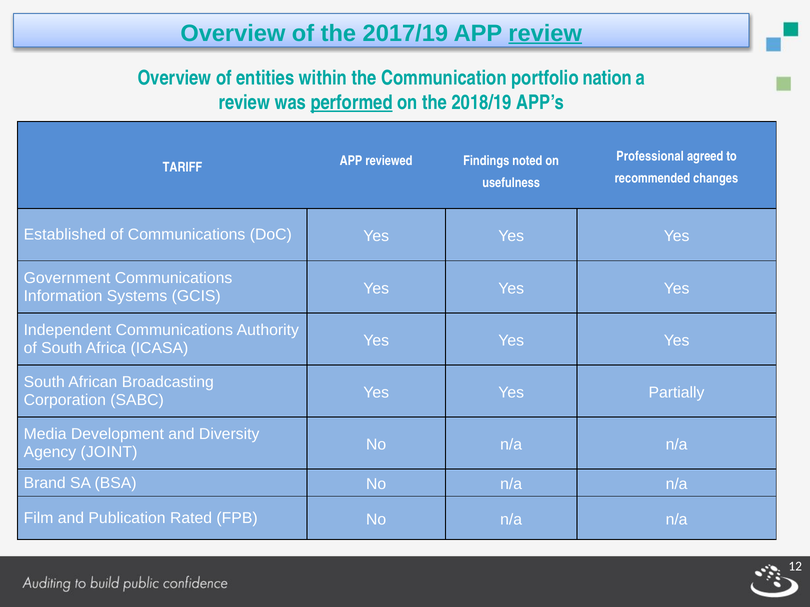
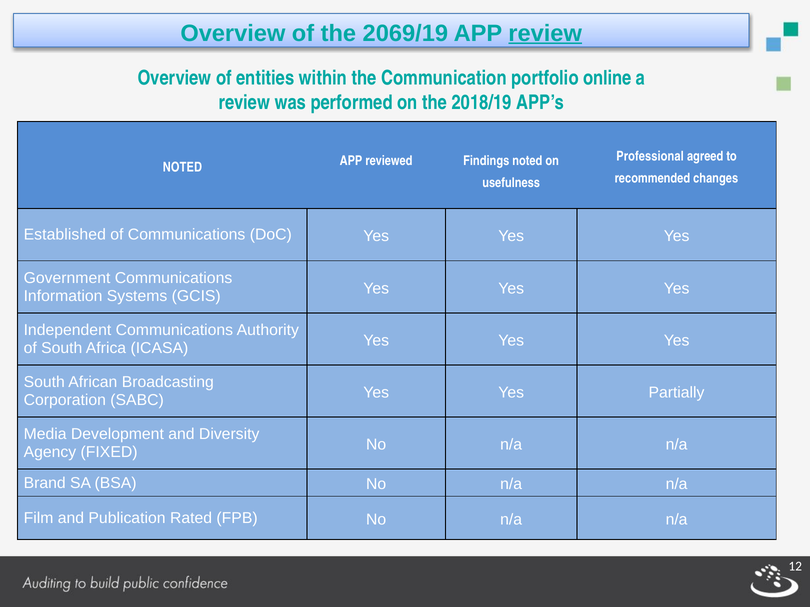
2017/19: 2017/19 -> 2069/19
nation: nation -> online
performed underline: present -> none
TARIFF at (182, 167): TARIFF -> NOTED
JOINT: JOINT -> FIXED
